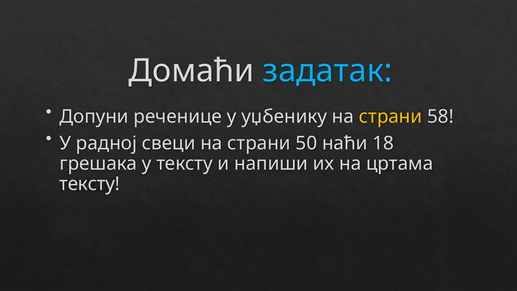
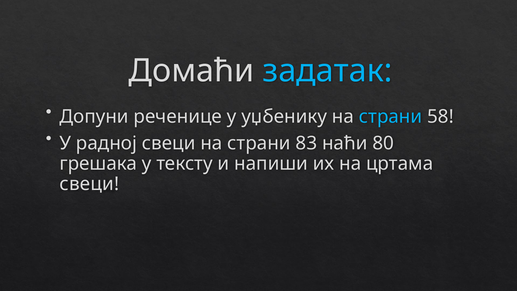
страни at (391, 116) colour: yellow -> light blue
50: 50 -> 83
18: 18 -> 80
тексту at (90, 184): тексту -> свеци
